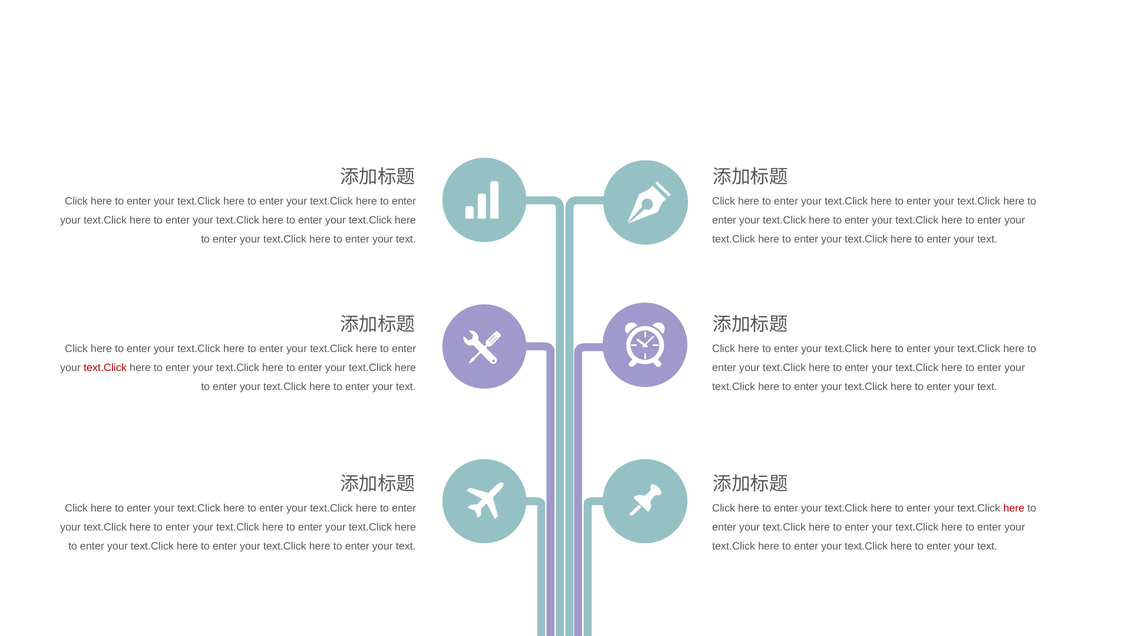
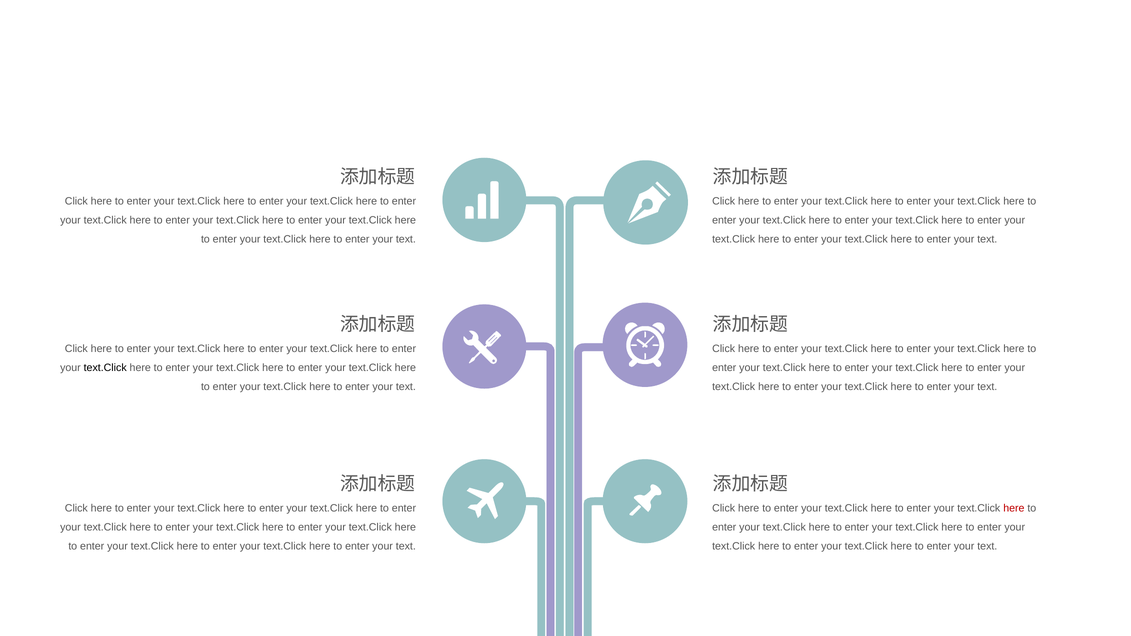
text.Click at (105, 368) colour: red -> black
